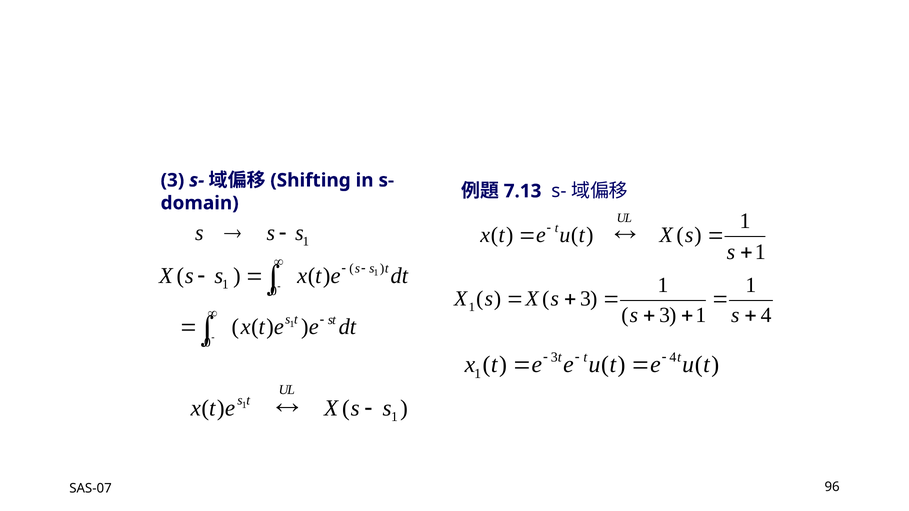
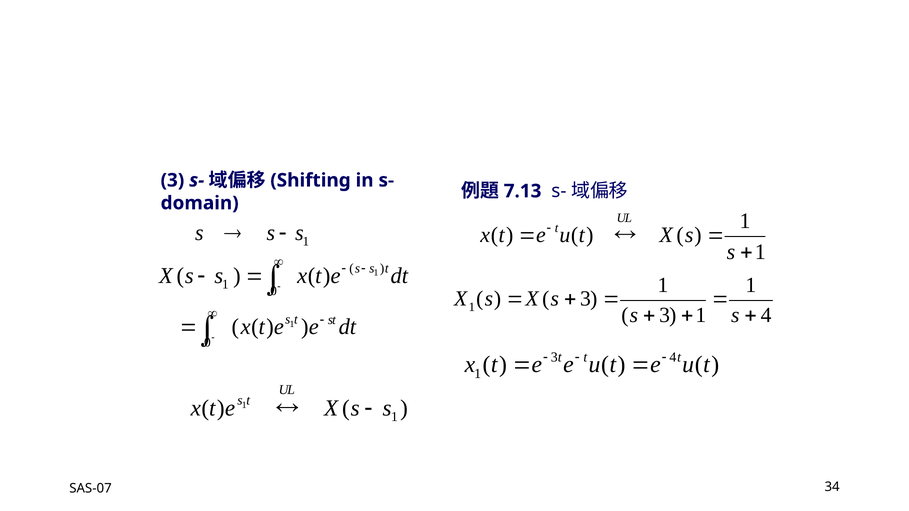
96: 96 -> 34
